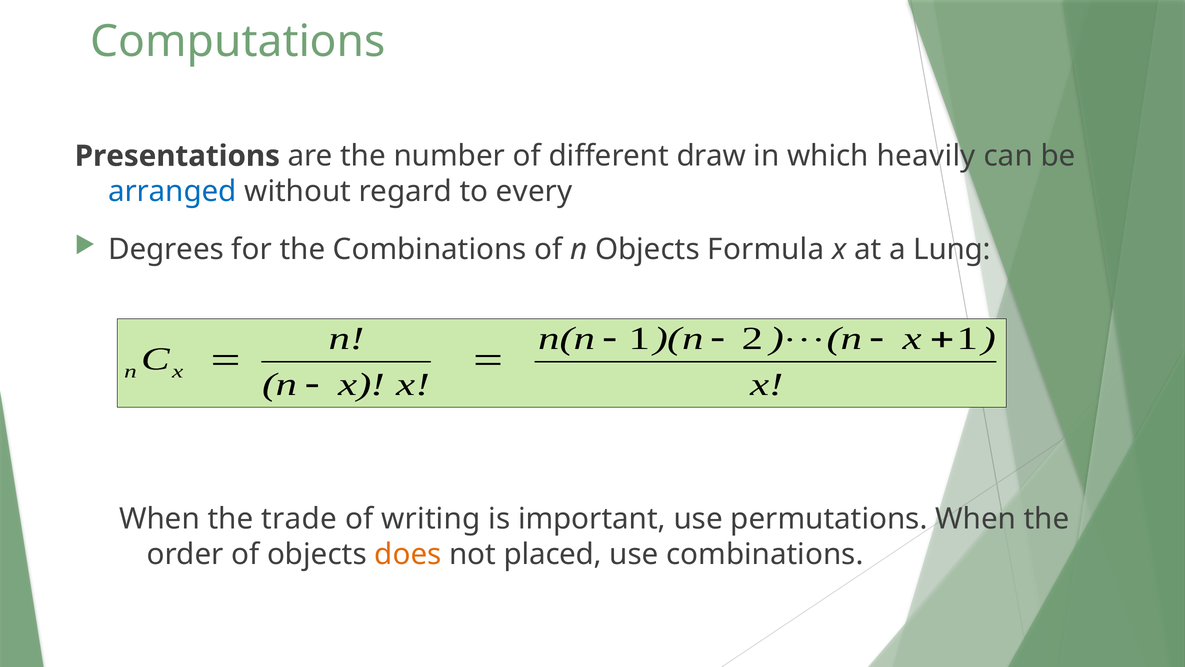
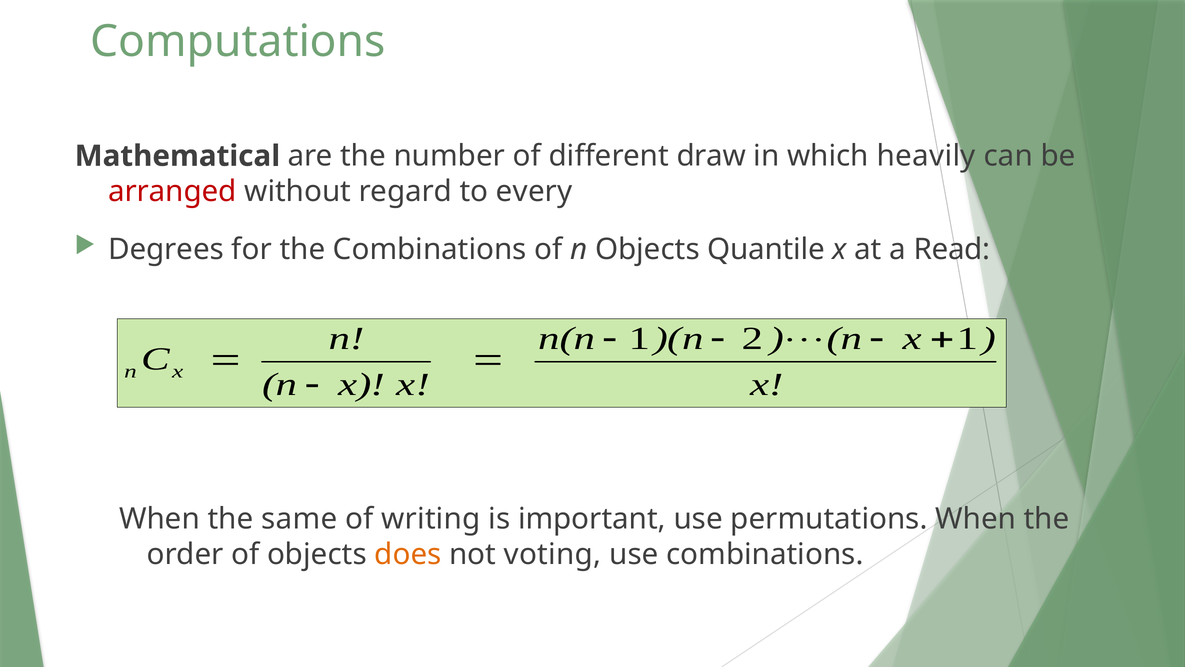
Presentations: Presentations -> Mathematical
arranged colour: blue -> red
Formula: Formula -> Quantile
Lung: Lung -> Read
trade: trade -> same
placed: placed -> voting
